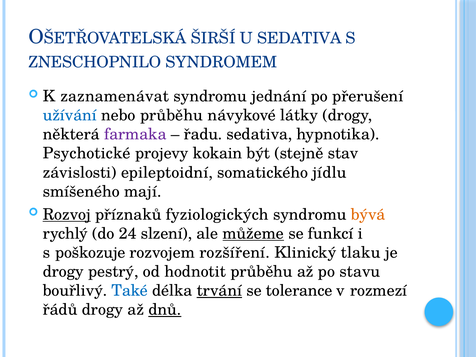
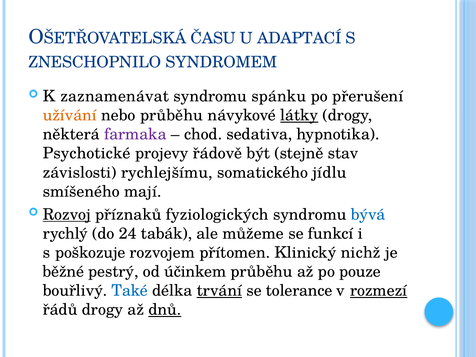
ŠIRŠÍ: ŠIRŠÍ -> ČASU
U SEDATIVA: SEDATIVA -> ADAPTACÍ
jednání: jednání -> spánku
užívání colour: blue -> orange
látky underline: none -> present
řadu: řadu -> chod
kokain: kokain -> řádově
epileptoidní: epileptoidní -> rychlejšímu
bývá colour: orange -> blue
slzení: slzení -> tabák
můžeme underline: present -> none
rozšíření: rozšíření -> přítomen
tlaku: tlaku -> nichž
drogy at (63, 272): drogy -> běžné
hodnotit: hodnotit -> účinkem
stavu: stavu -> pouze
rozmezí underline: none -> present
